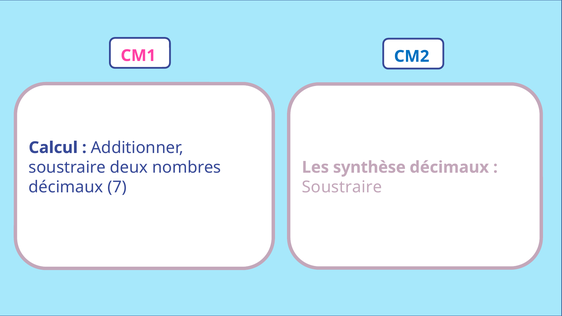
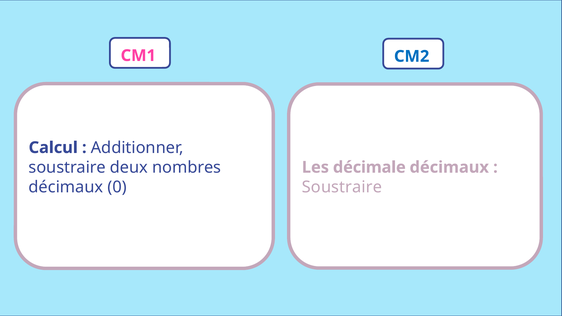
synthèse: synthèse -> décimale
7: 7 -> 0
